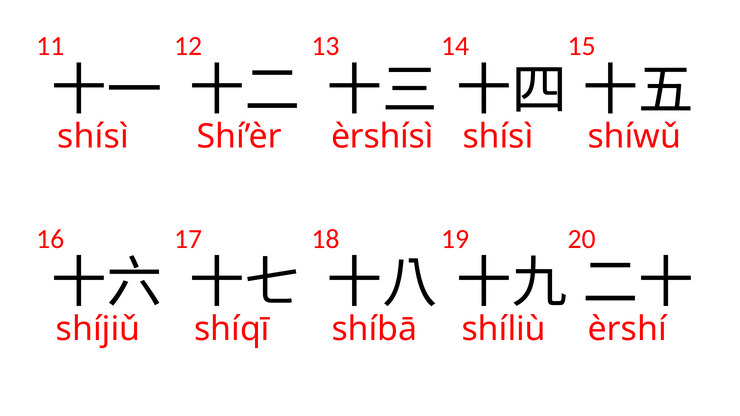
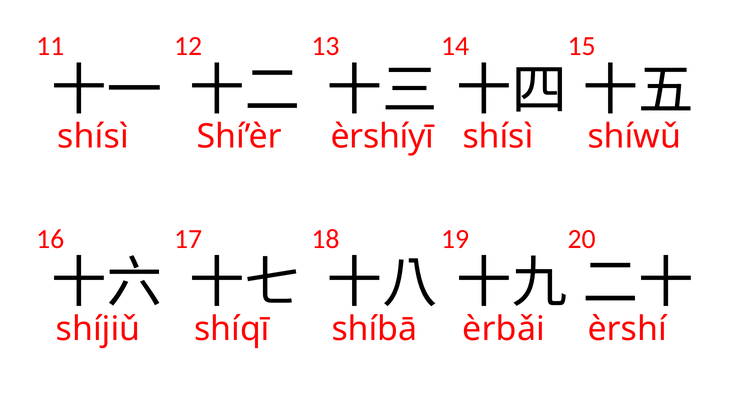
èrshísì: èrshísì -> èrshíyī
shíliù: shíliù -> èrbǎi
